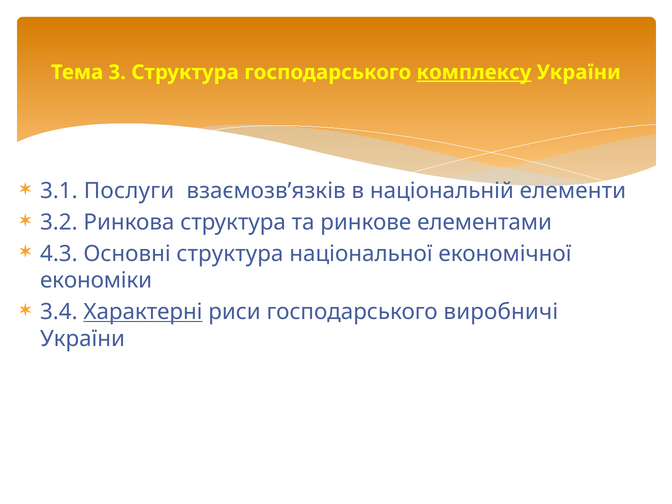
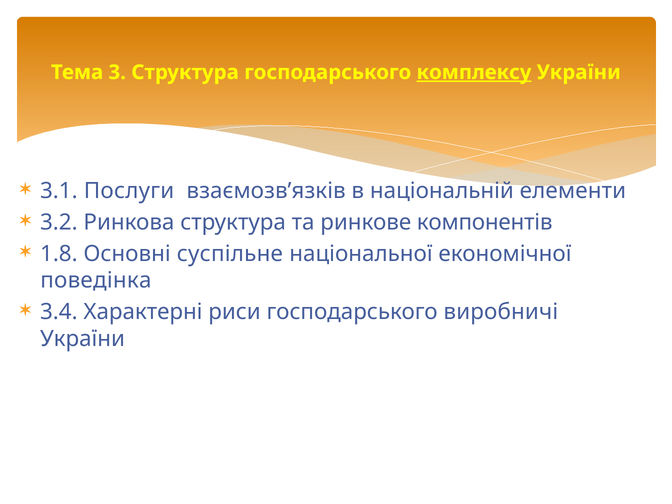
елементами: елементами -> компонентів
4.3: 4.3 -> 1.8
Основні структура: структура -> суспільне
економіки: економіки -> поведінка
Характерні underline: present -> none
